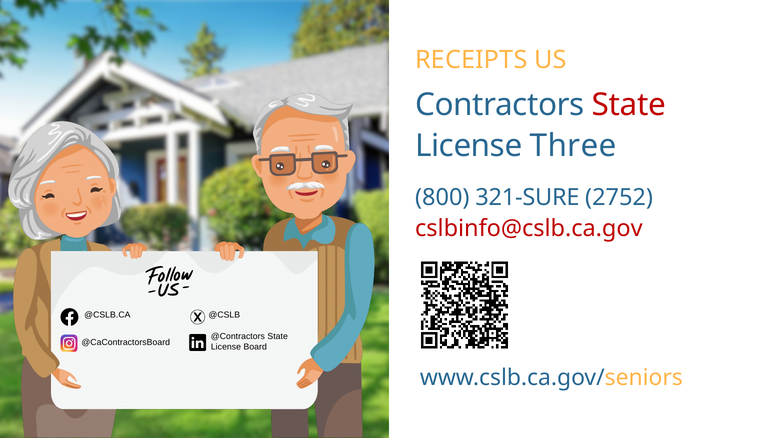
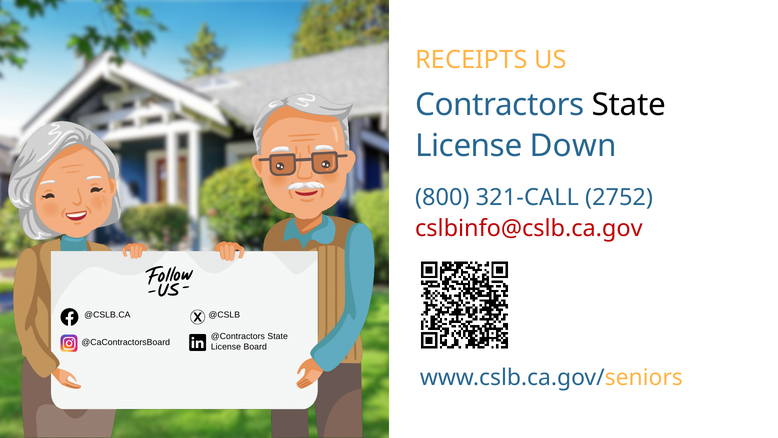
State at (629, 105) colour: red -> black
Three: Three -> Down
321-SURE: 321-SURE -> 321-CALL
